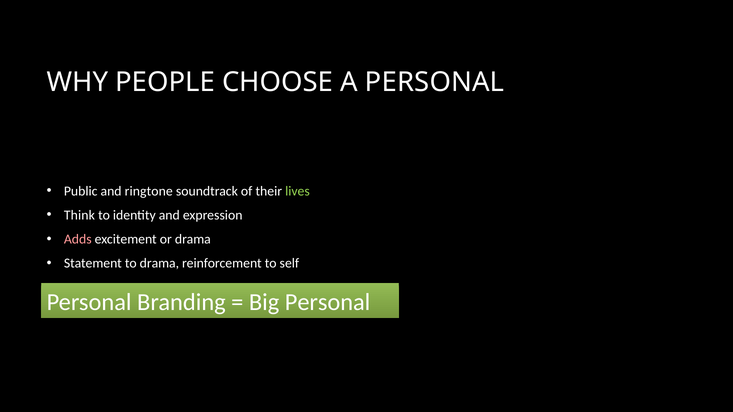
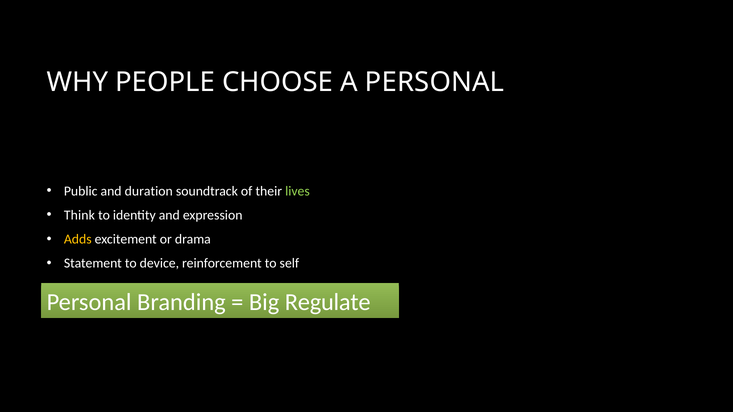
ringtone: ringtone -> duration
Adds colour: pink -> yellow
to drama: drama -> device
Big Personal: Personal -> Regulate
